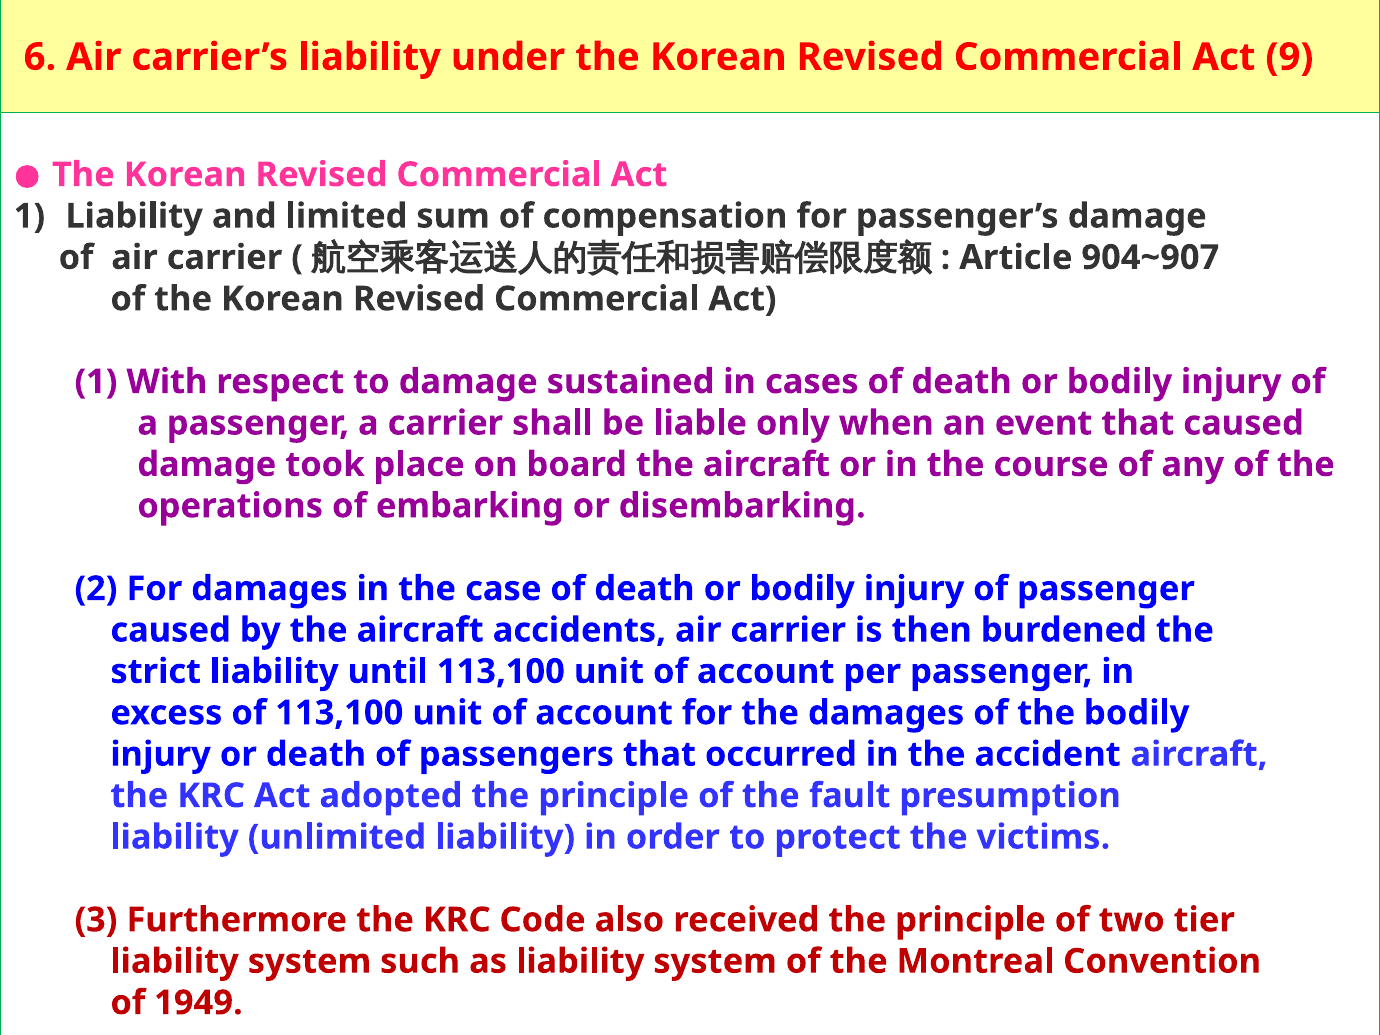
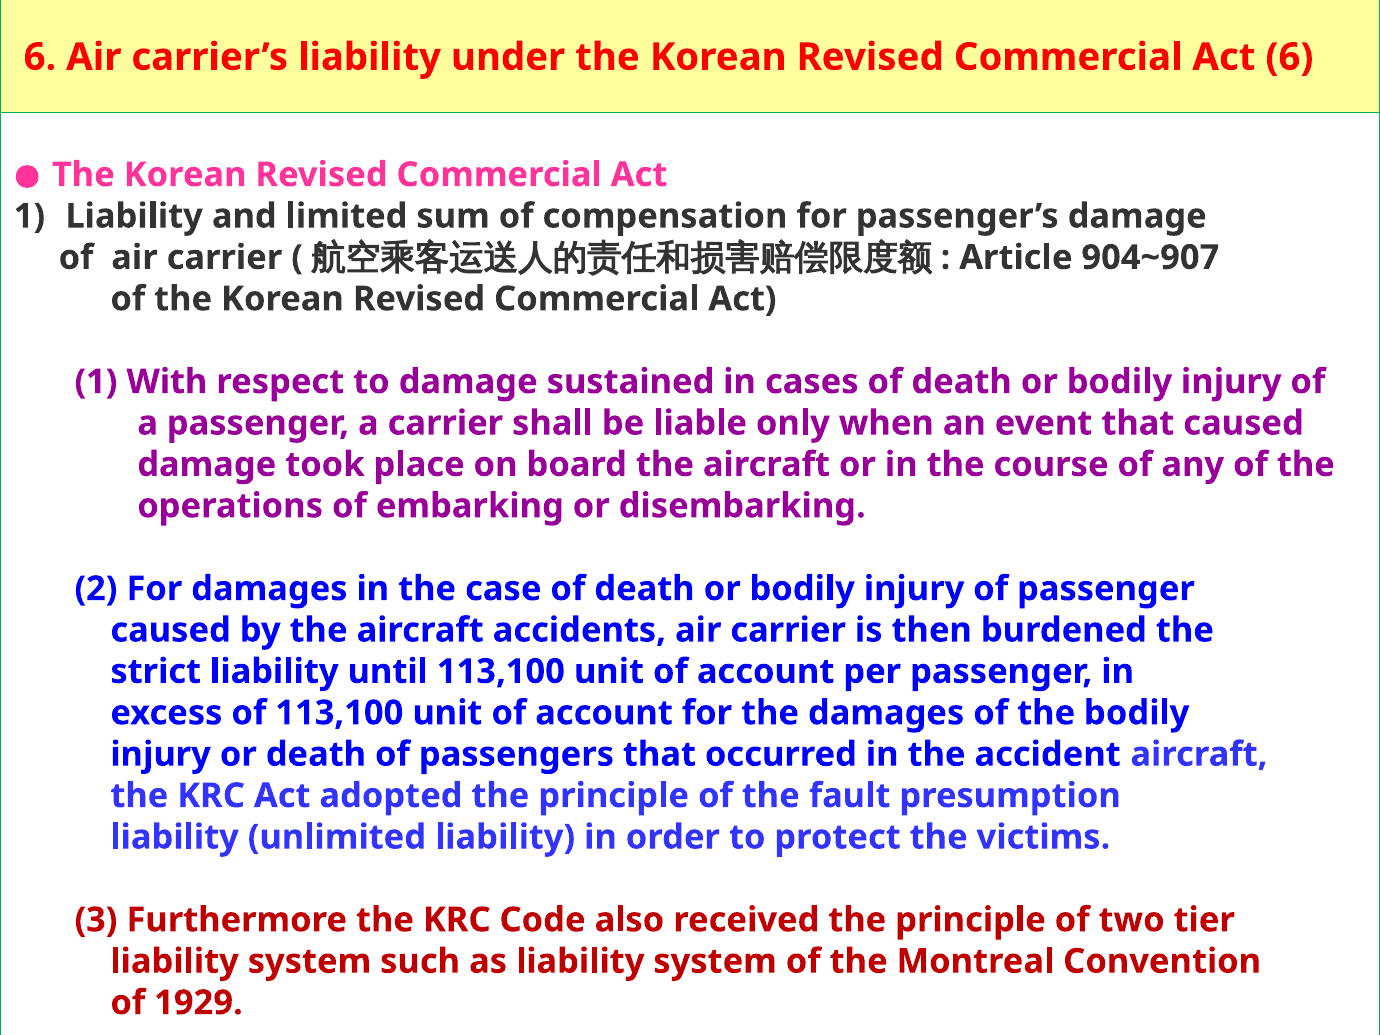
Act 9: 9 -> 6
1949: 1949 -> 1929
